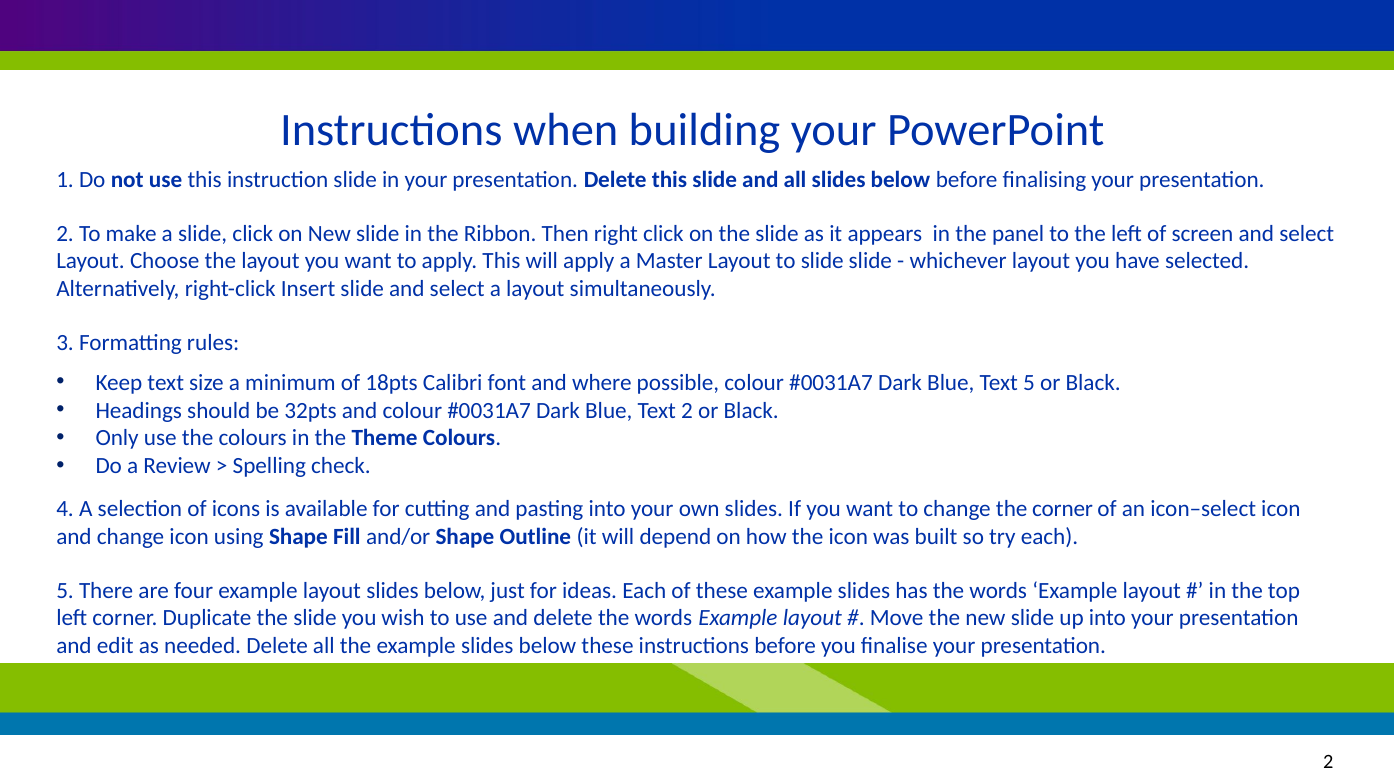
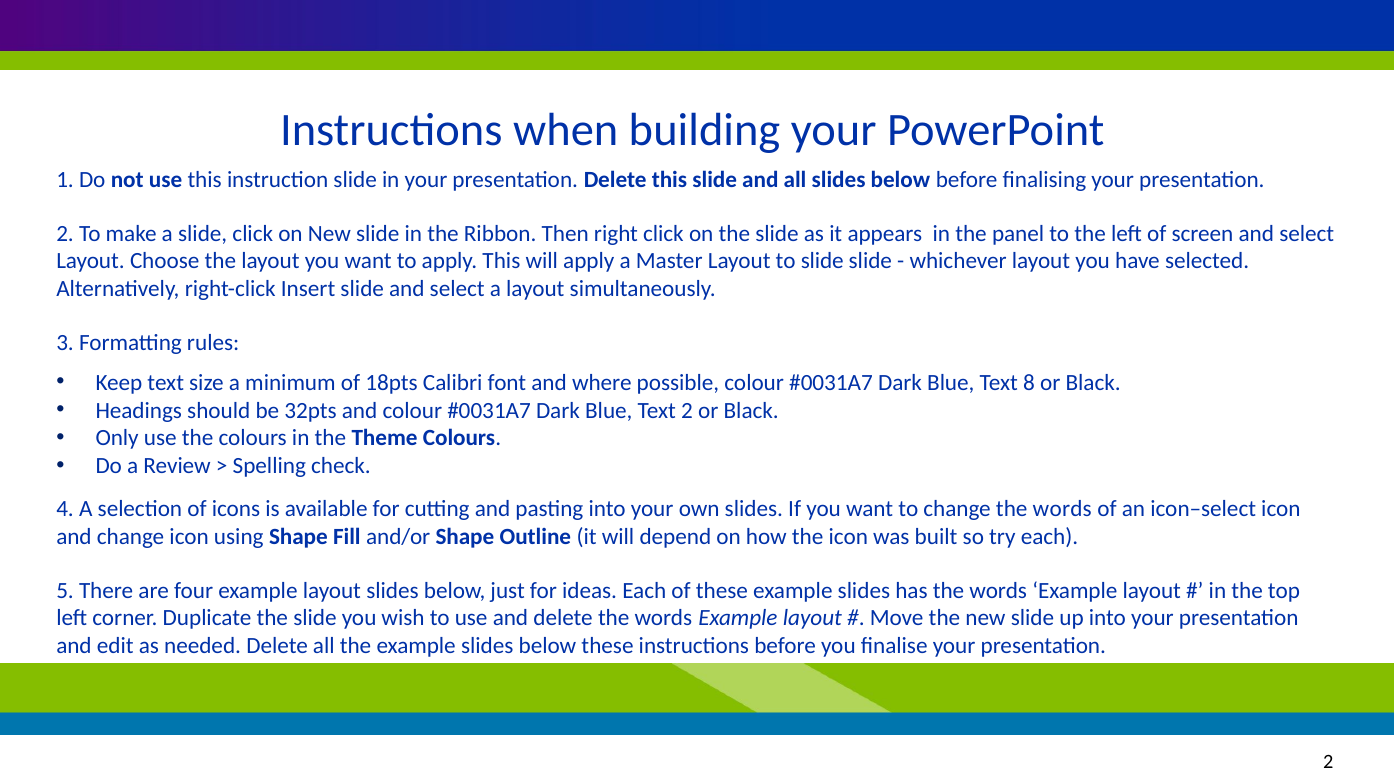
Text 5: 5 -> 8
change the corner: corner -> words
